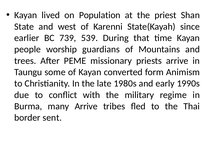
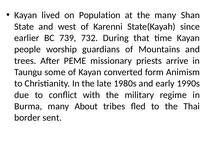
the priest: priest -> many
539: 539 -> 732
many Arrive: Arrive -> About
